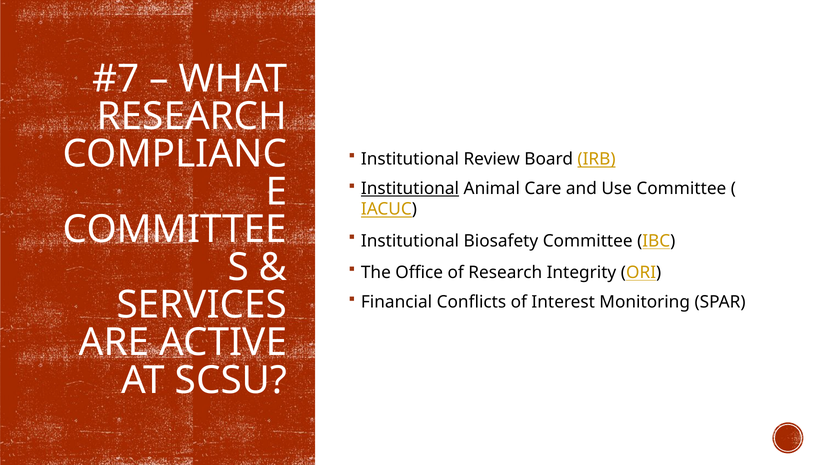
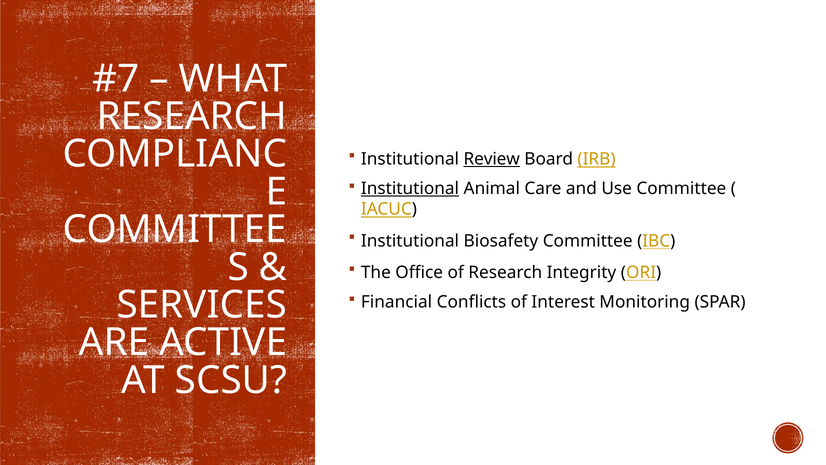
Review underline: none -> present
